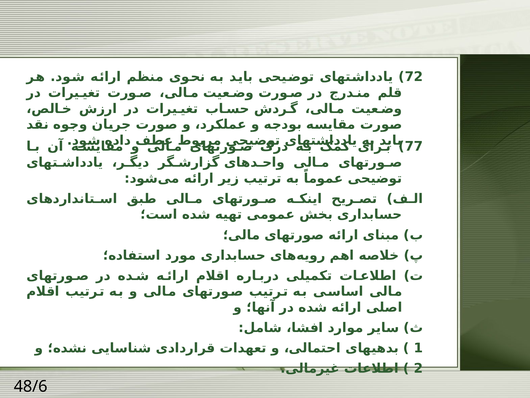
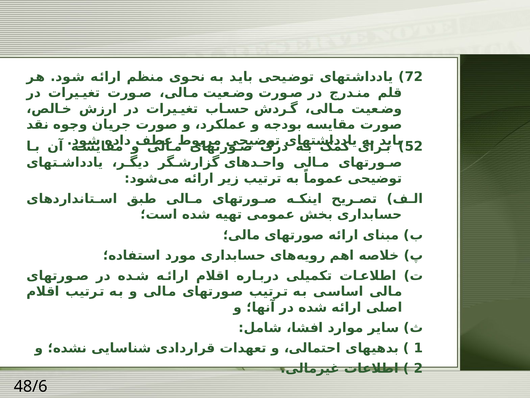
77: 77 -> 52
